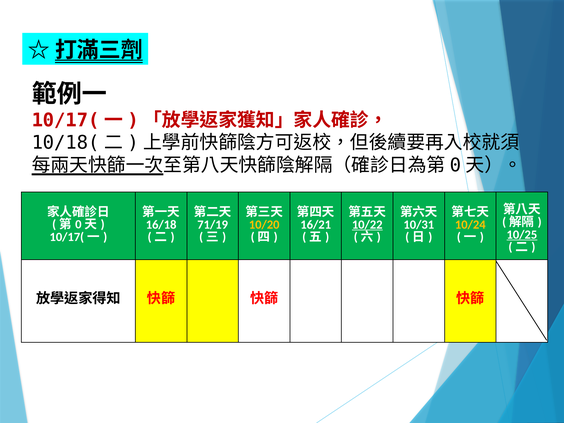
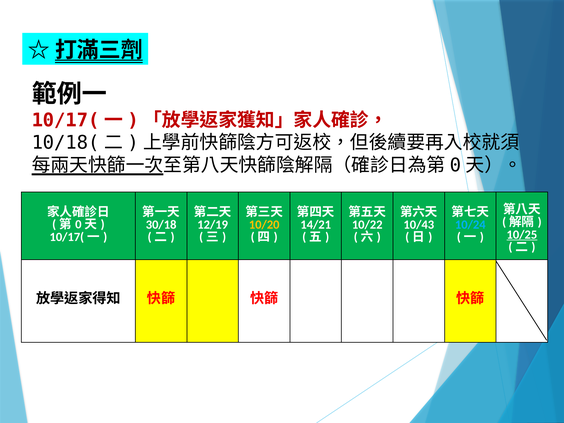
16/18: 16/18 -> 30/18
71/19: 71/19 -> 12/19
16/21: 16/21 -> 14/21
10/22 underline: present -> none
10/31: 10/31 -> 10/43
10/24 colour: yellow -> light blue
